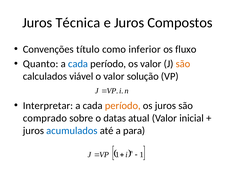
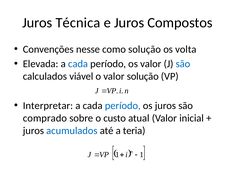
título: título -> nesse
como inferior: inferior -> solução
fluxo: fluxo -> volta
Quanto: Quanto -> Elevada
são at (183, 64) colour: orange -> blue
período at (123, 106) colour: orange -> blue
datas: datas -> custo
para: para -> teria
